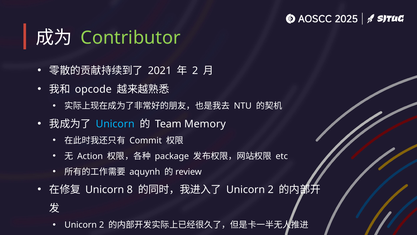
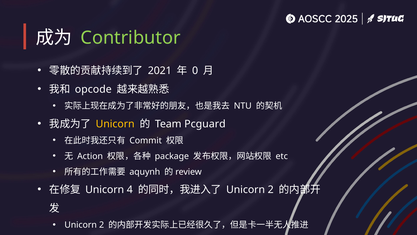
2 at (195, 71): 2 -> 0
Unicorn at (115, 124) colour: light blue -> yellow
Memory: Memory -> Pcguard
8: 8 -> 4
